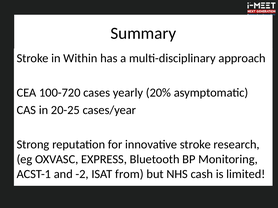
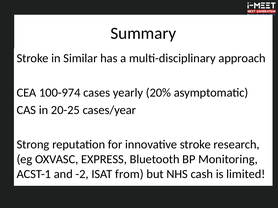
Within: Within -> Similar
100-720: 100-720 -> 100-974
